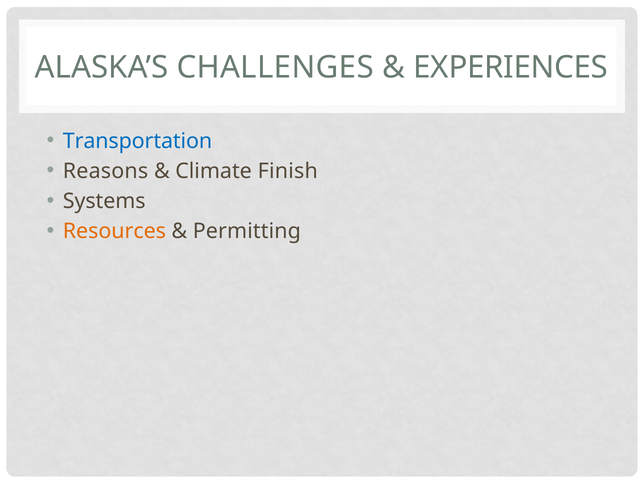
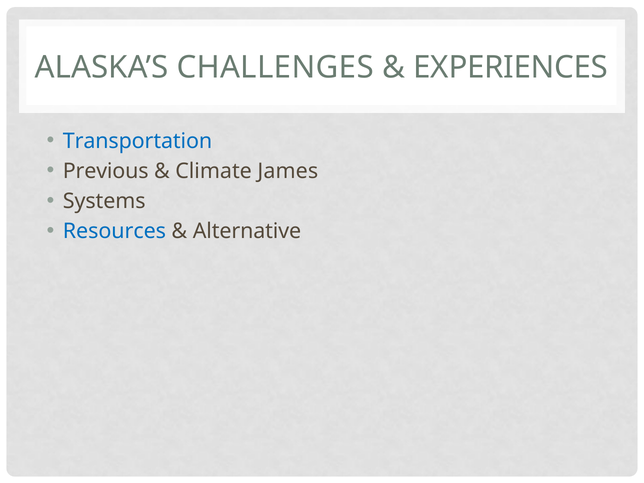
Reasons: Reasons -> Previous
Finish: Finish -> James
Resources colour: orange -> blue
Permitting: Permitting -> Alternative
